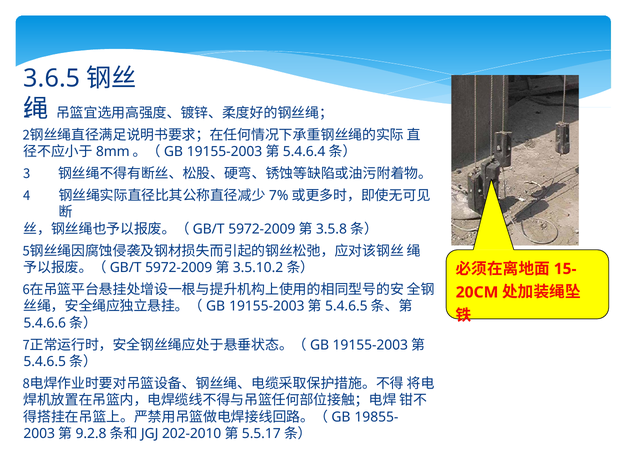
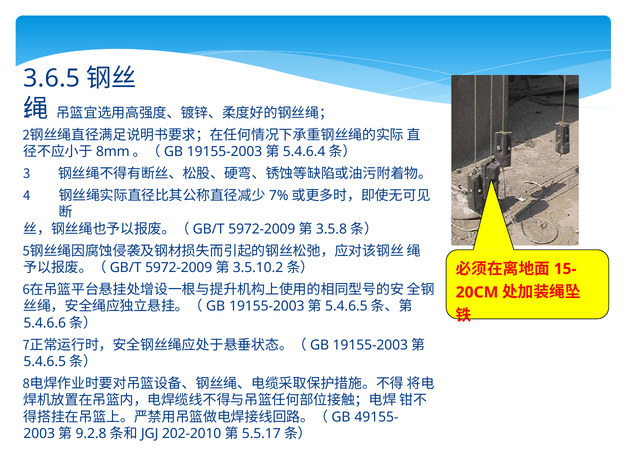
19855-: 19855- -> 49155-
